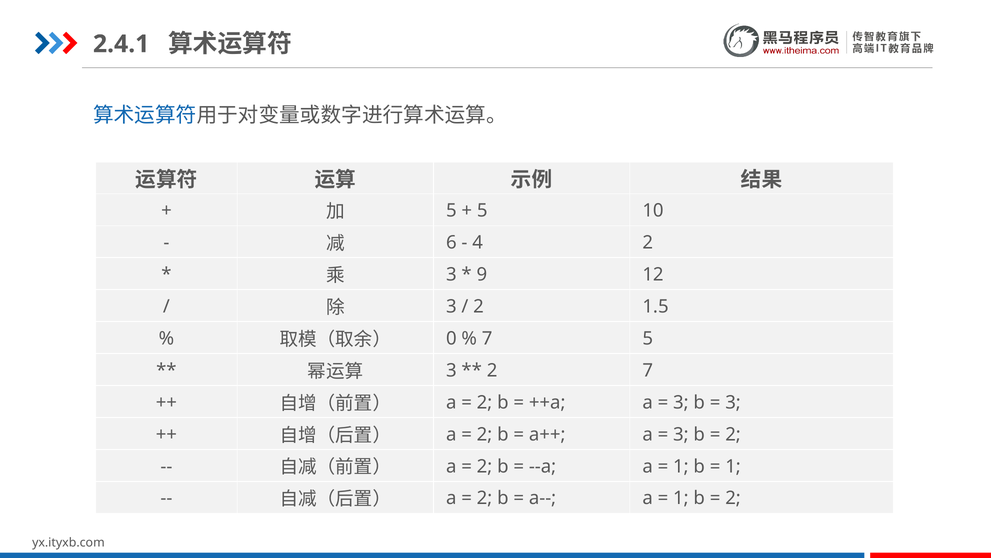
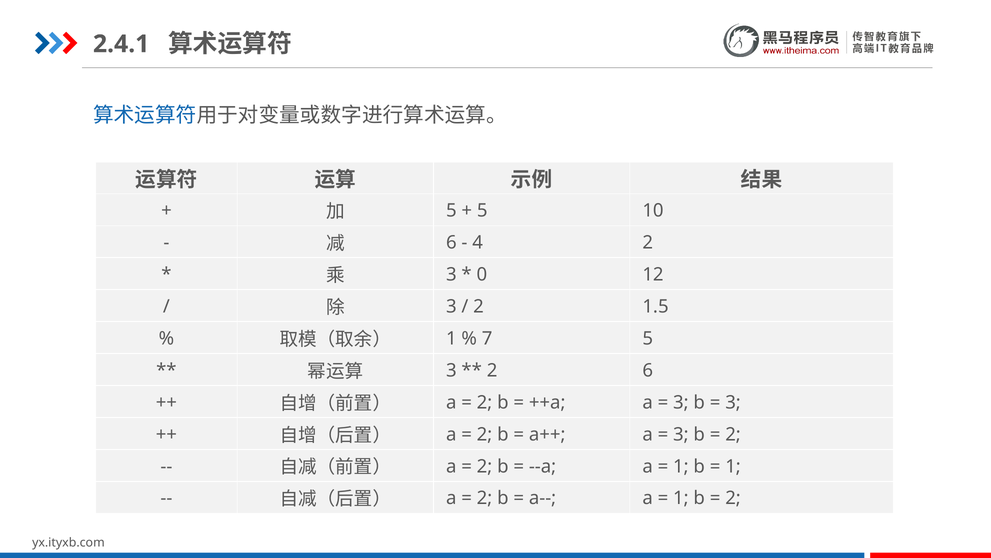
9: 9 -> 0
0 at (451, 338): 0 -> 1
2 7: 7 -> 6
